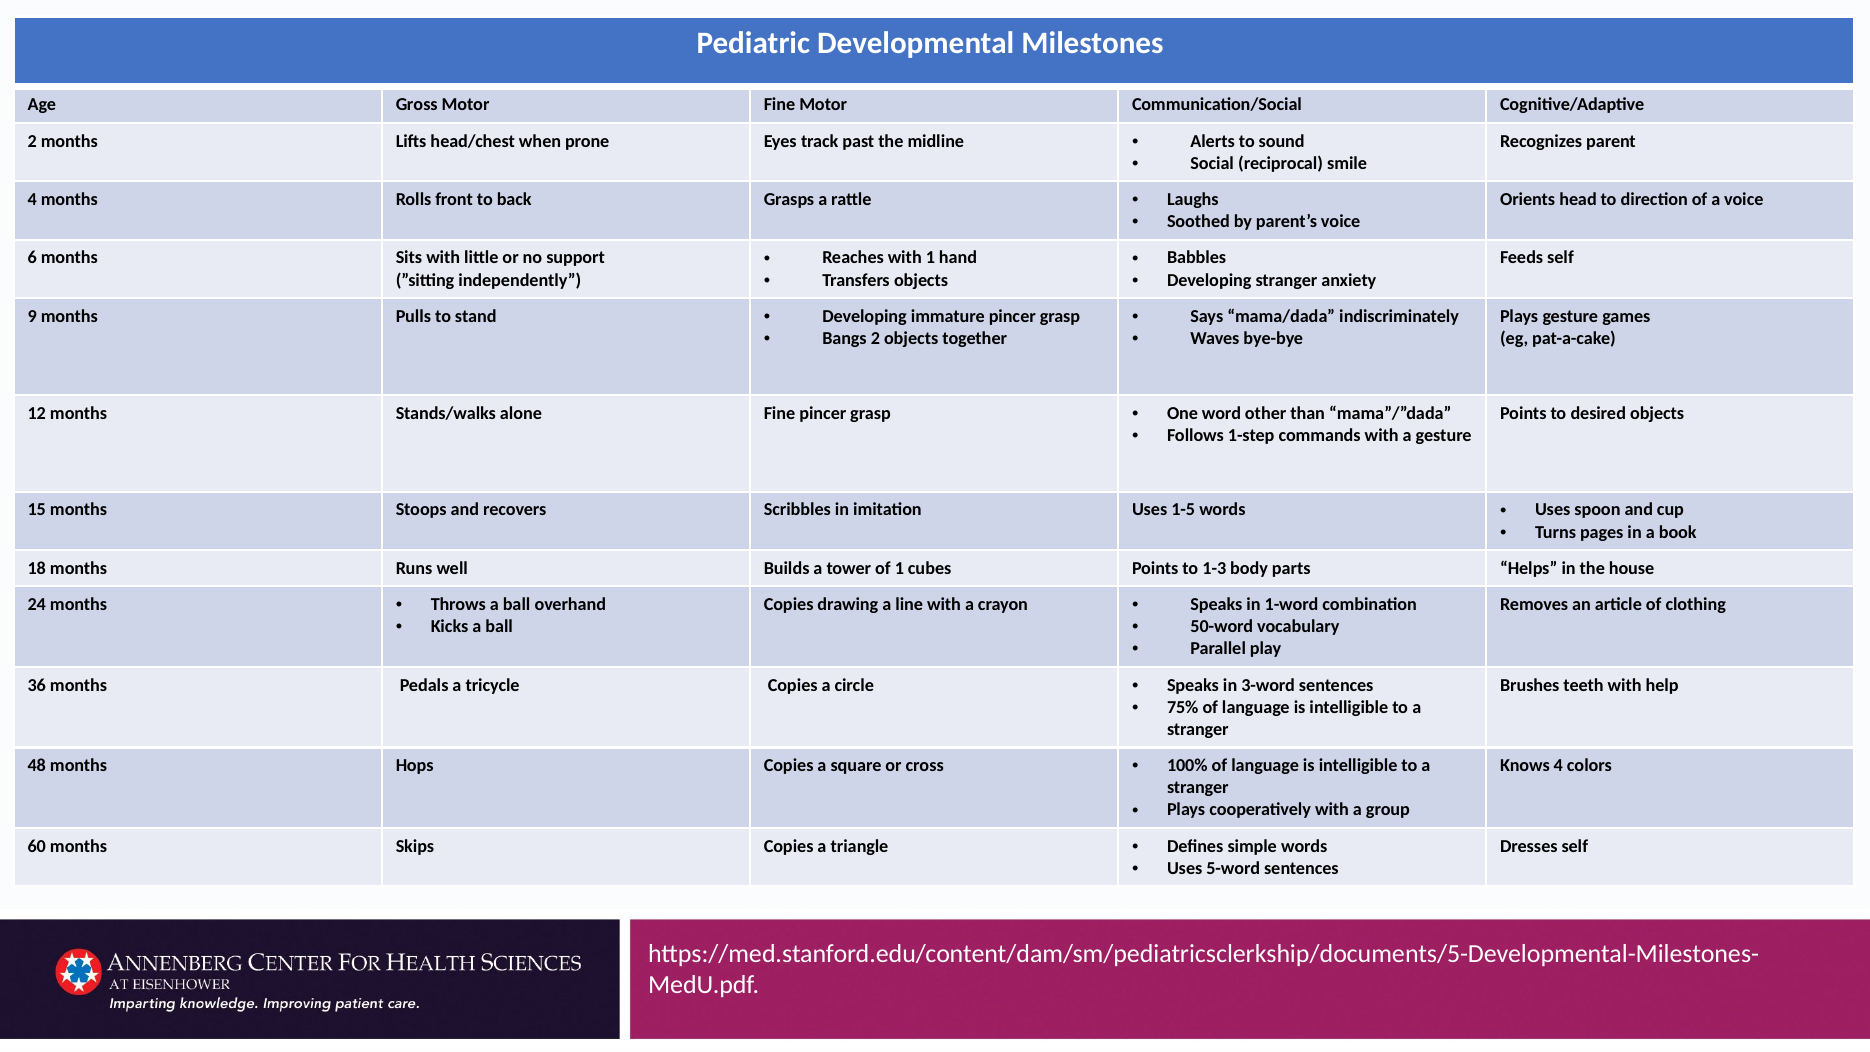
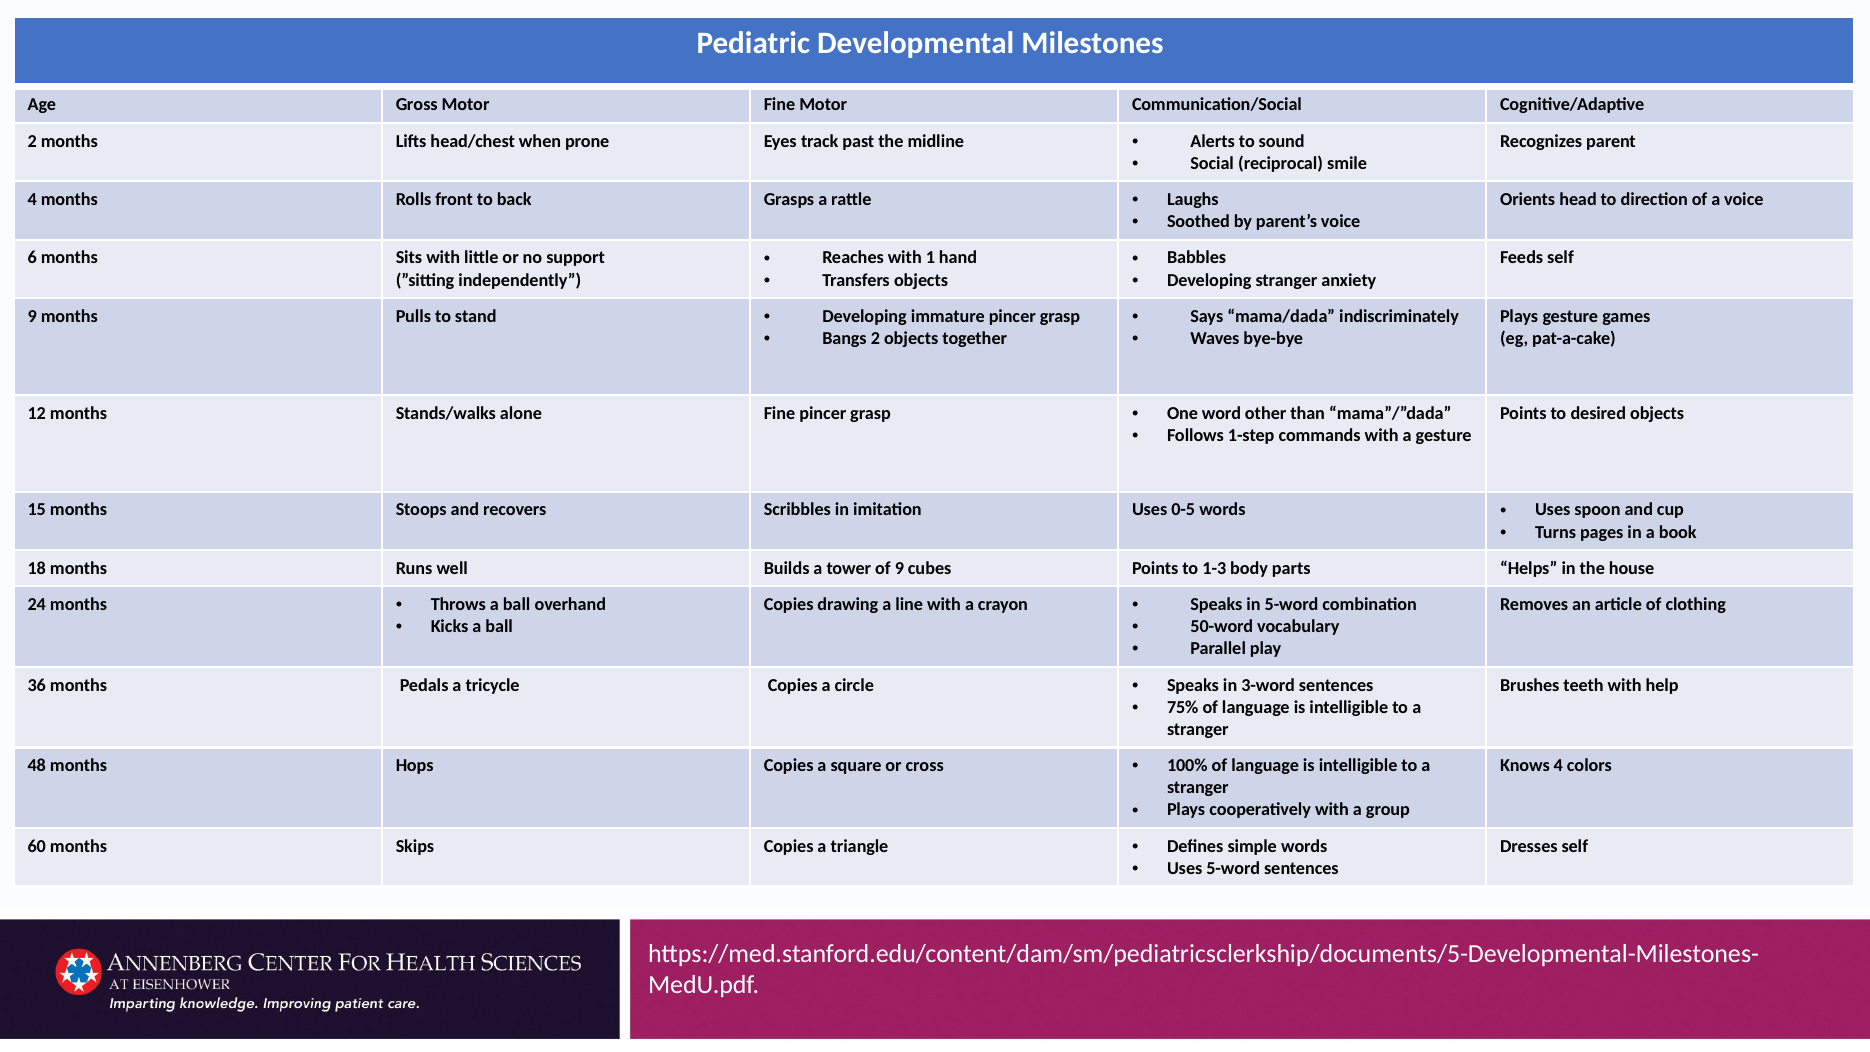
1-5: 1-5 -> 0-5
of 1: 1 -> 9
in 1-word: 1-word -> 5-word
